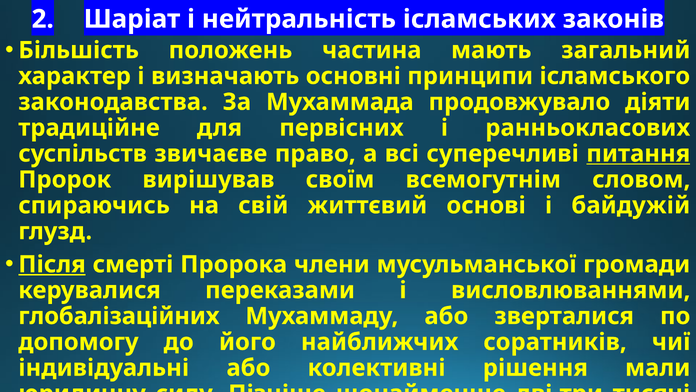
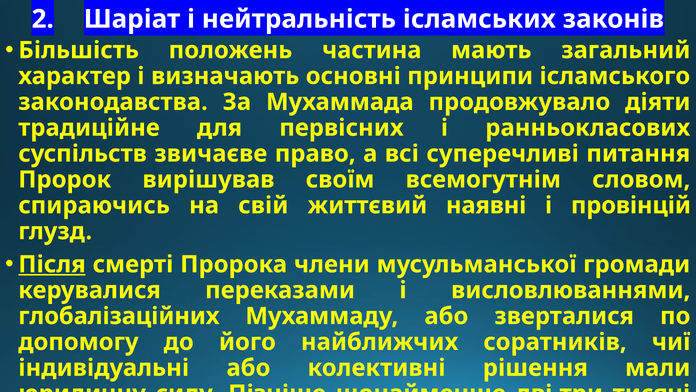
питання underline: present -> none
основі: основі -> наявні
байдужій: байдужій -> провінцій
